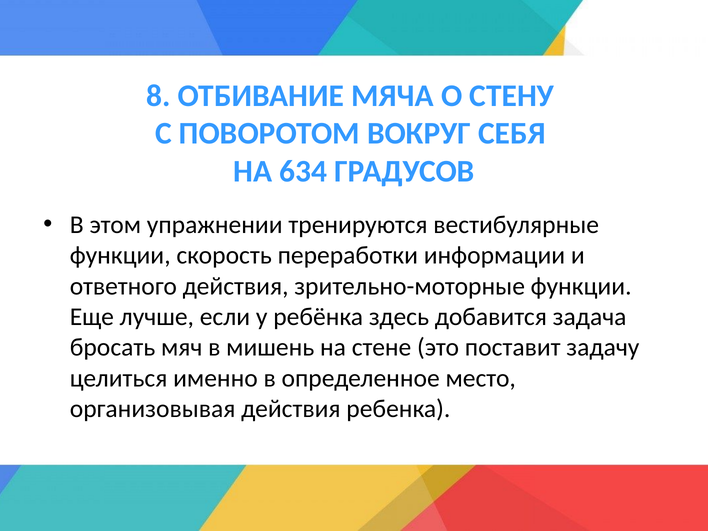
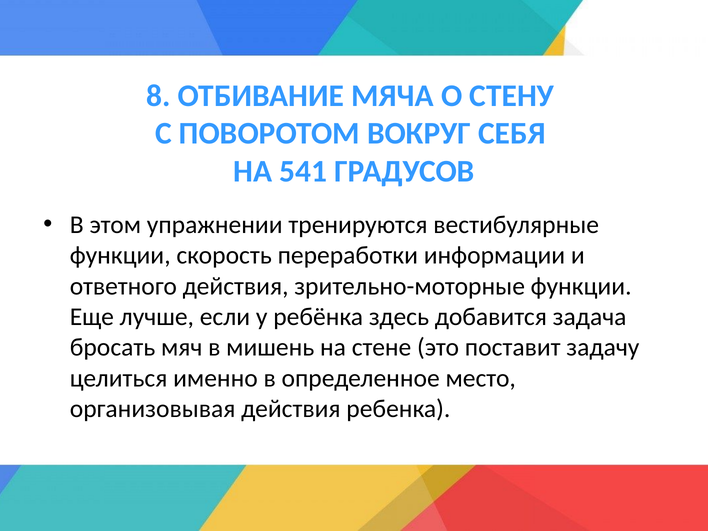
634: 634 -> 541
